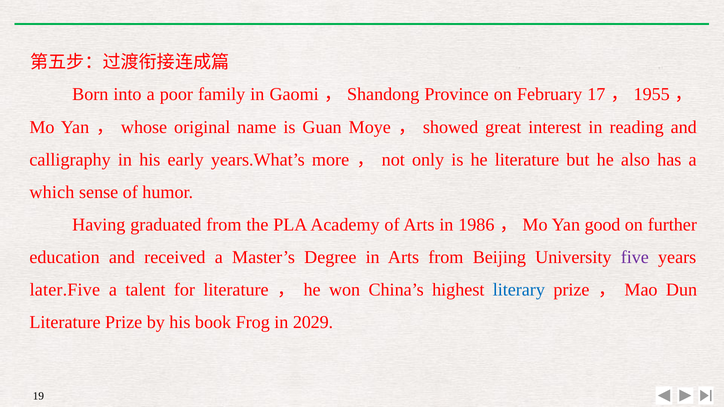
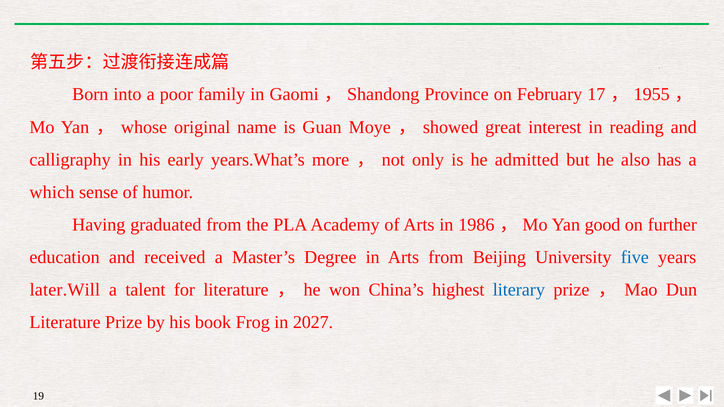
he literature: literature -> admitted
five colour: purple -> blue
later.Five: later.Five -> later.Will
2029: 2029 -> 2027
